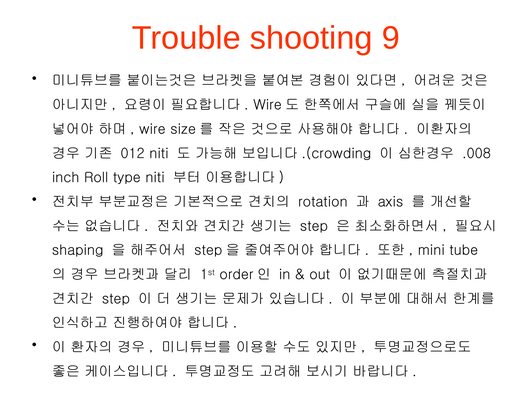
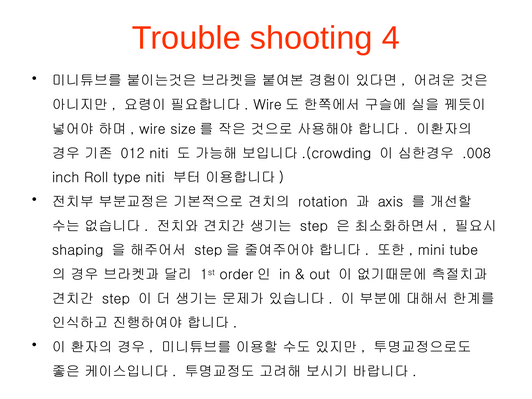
9: 9 -> 4
